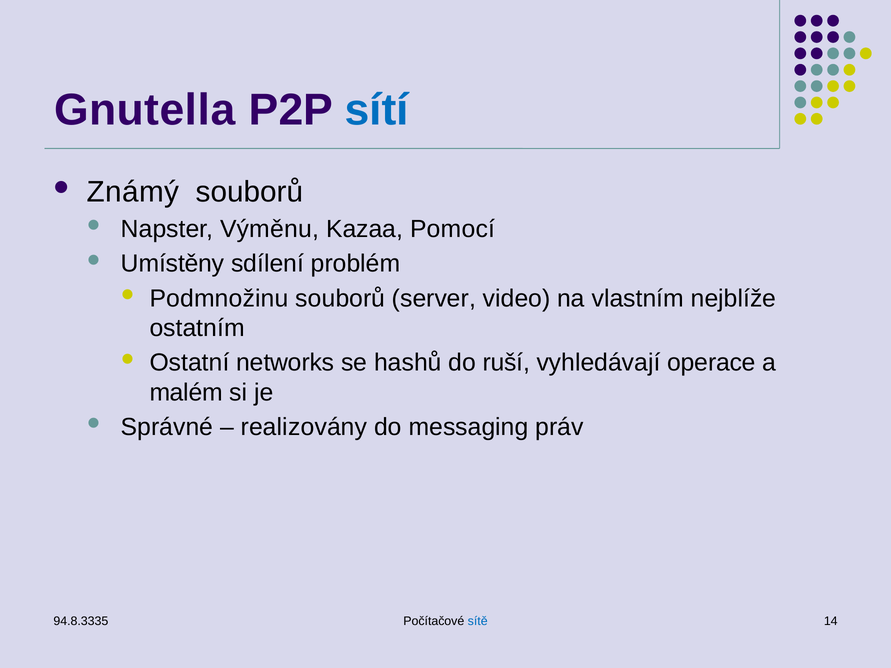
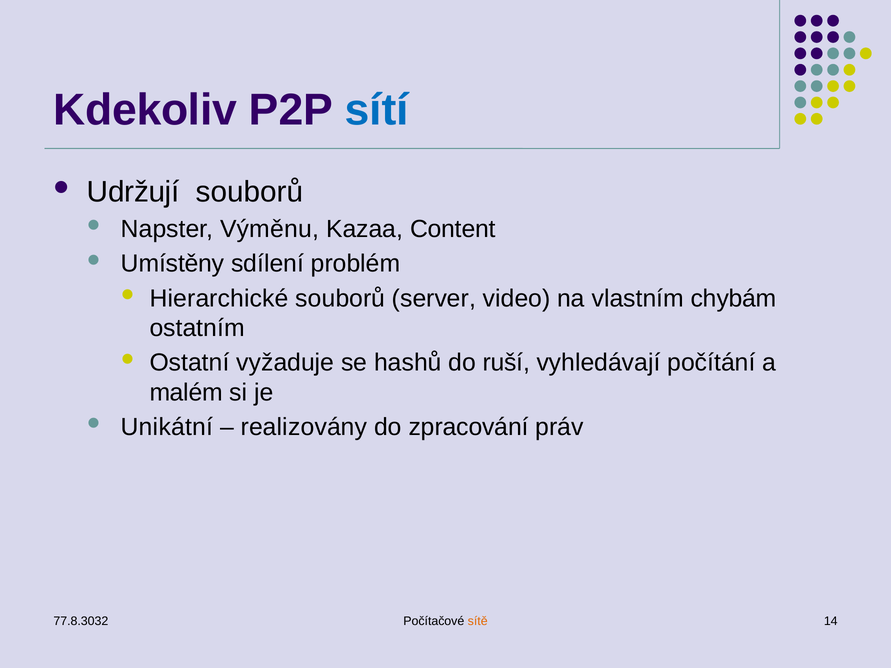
Gnutella: Gnutella -> Kdekoliv
Známý: Známý -> Udržují
Pomocí: Pomocí -> Content
Podmnožinu: Podmnožinu -> Hierarchické
nejblíže: nejblíže -> chybám
networks: networks -> vyžaduje
operace: operace -> počítání
Správné: Správné -> Unikátní
messaging: messaging -> zpracování
94.8.3335: 94.8.3335 -> 77.8.3032
sítě colour: blue -> orange
